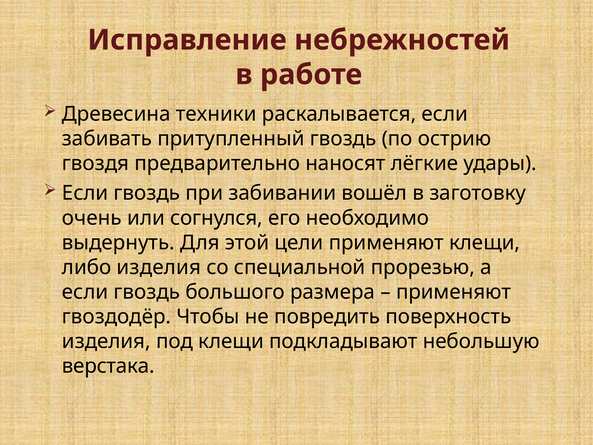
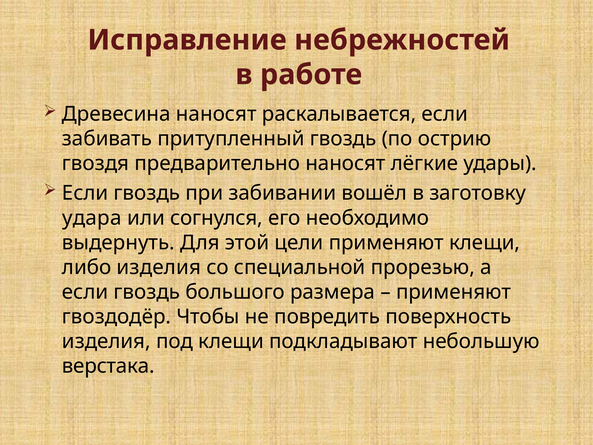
Древесина техники: техники -> наносят
очень: очень -> удара
